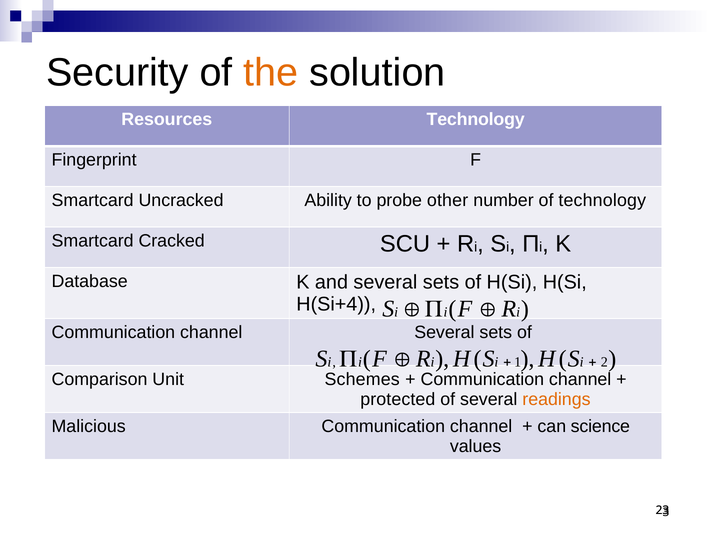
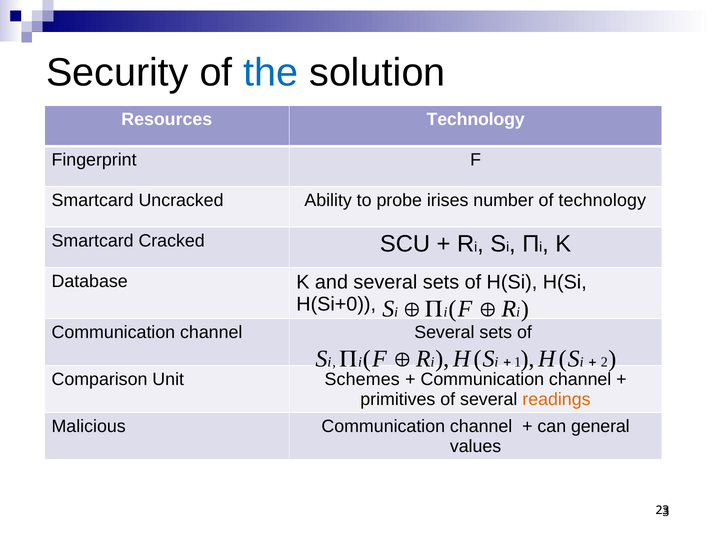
the colour: orange -> blue
other: other -> irises
H(Si+4: H(Si+4 -> H(Si+0
protected: protected -> primitives
science: science -> general
